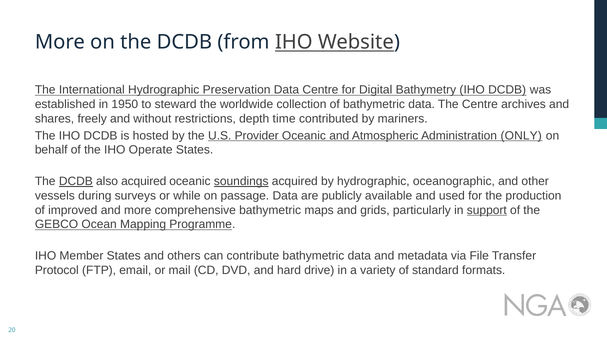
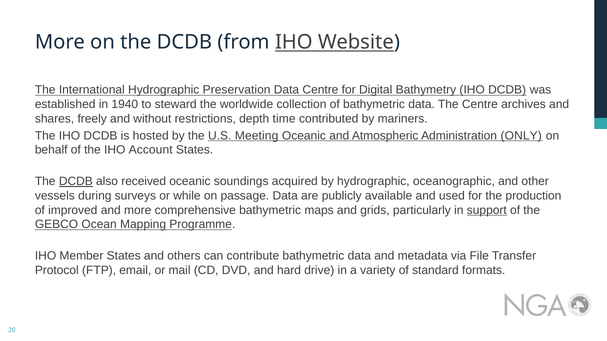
1950: 1950 -> 1940
Provider: Provider -> Meeting
Operate: Operate -> Account
also acquired: acquired -> received
soundings underline: present -> none
